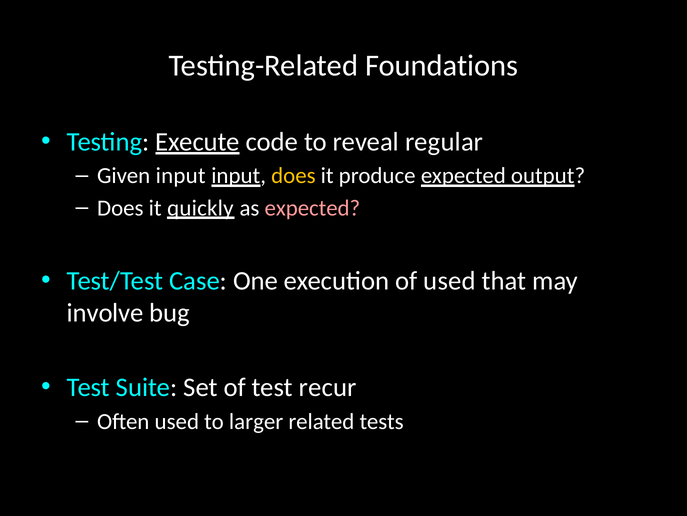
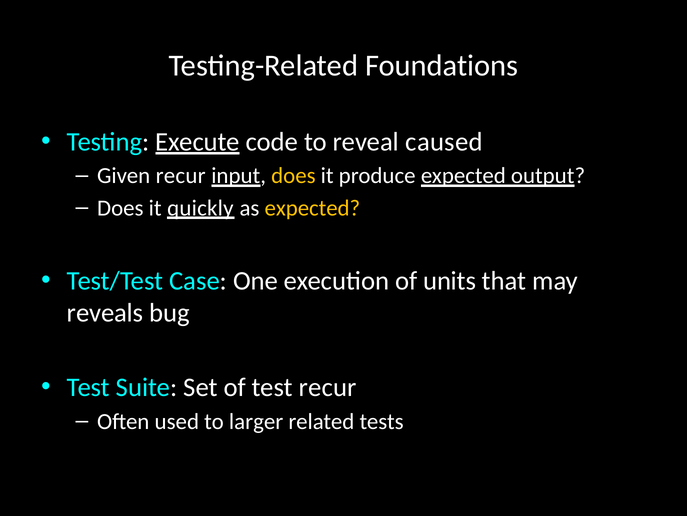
regular: regular -> caused
Given input: input -> recur
expected at (312, 208) colour: pink -> yellow
of used: used -> units
involve: involve -> reveals
